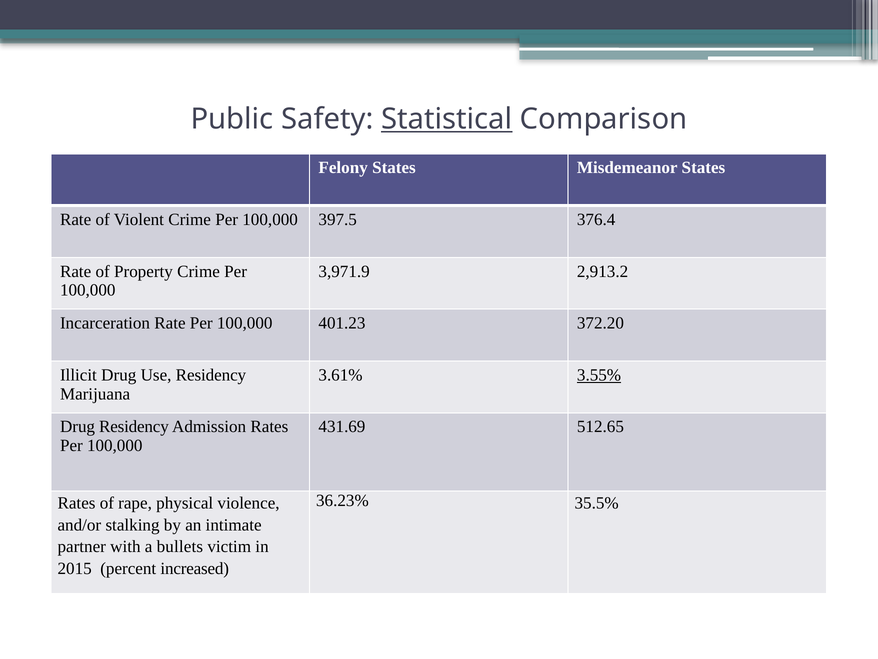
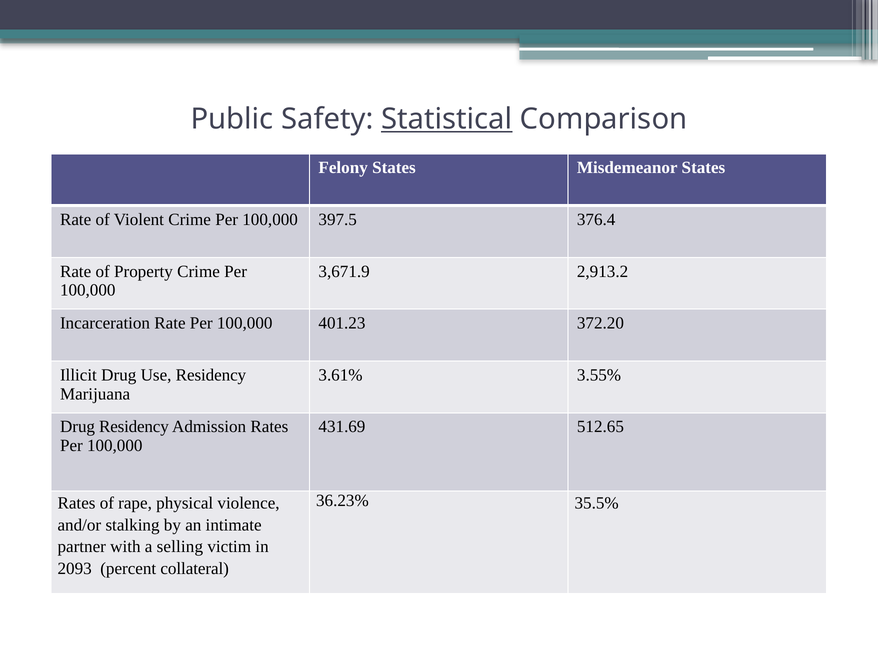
3,971.9: 3,971.9 -> 3,671.9
3.55% underline: present -> none
bullets: bullets -> selling
2015: 2015 -> 2093
increased: increased -> collateral
